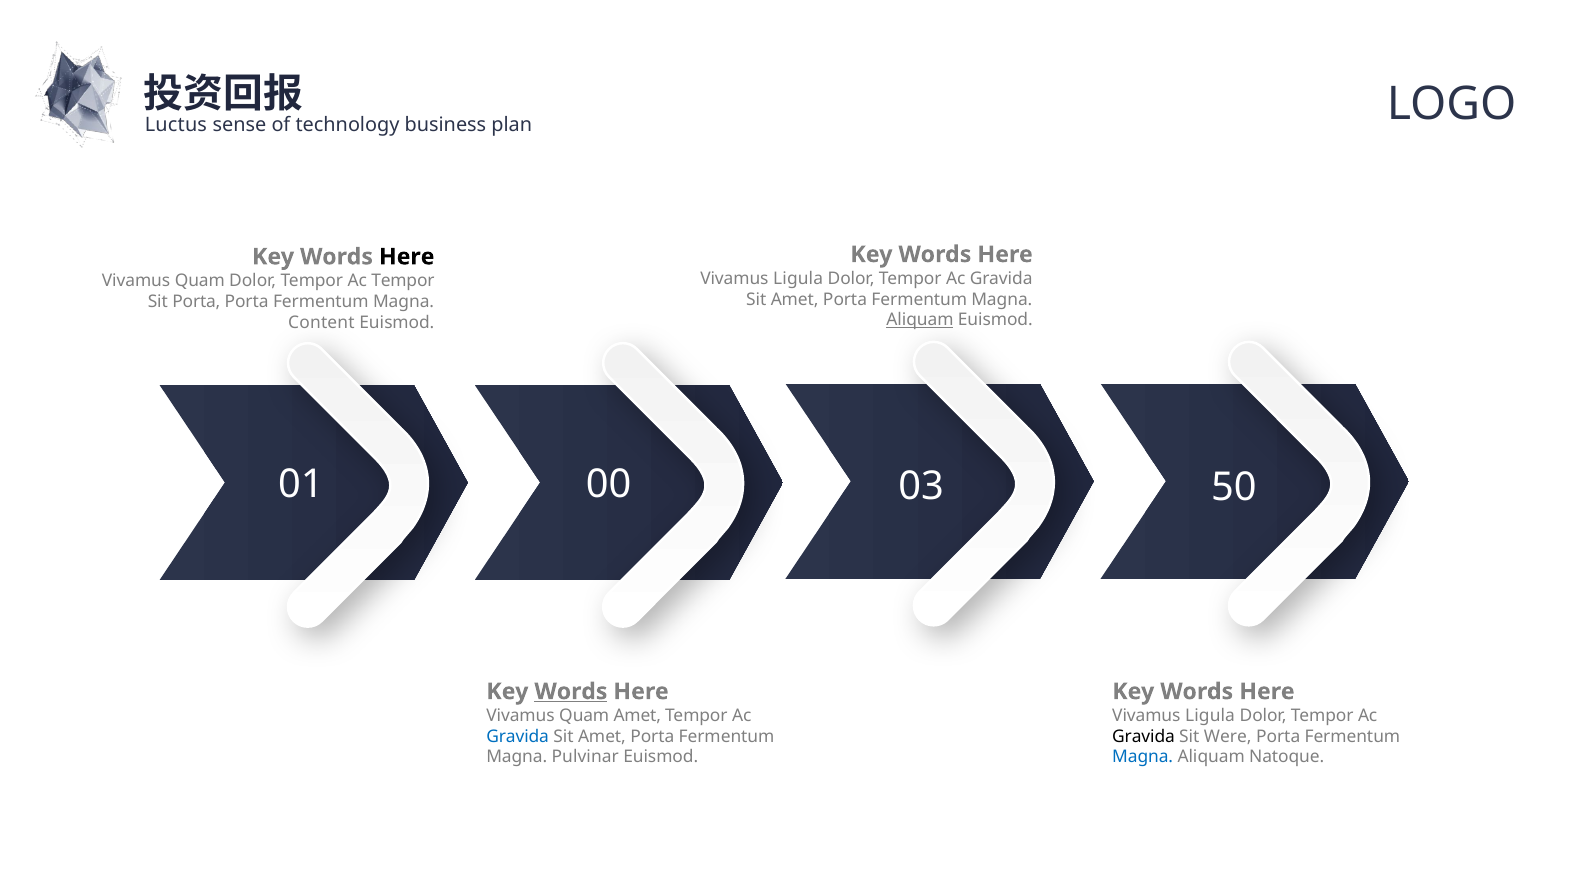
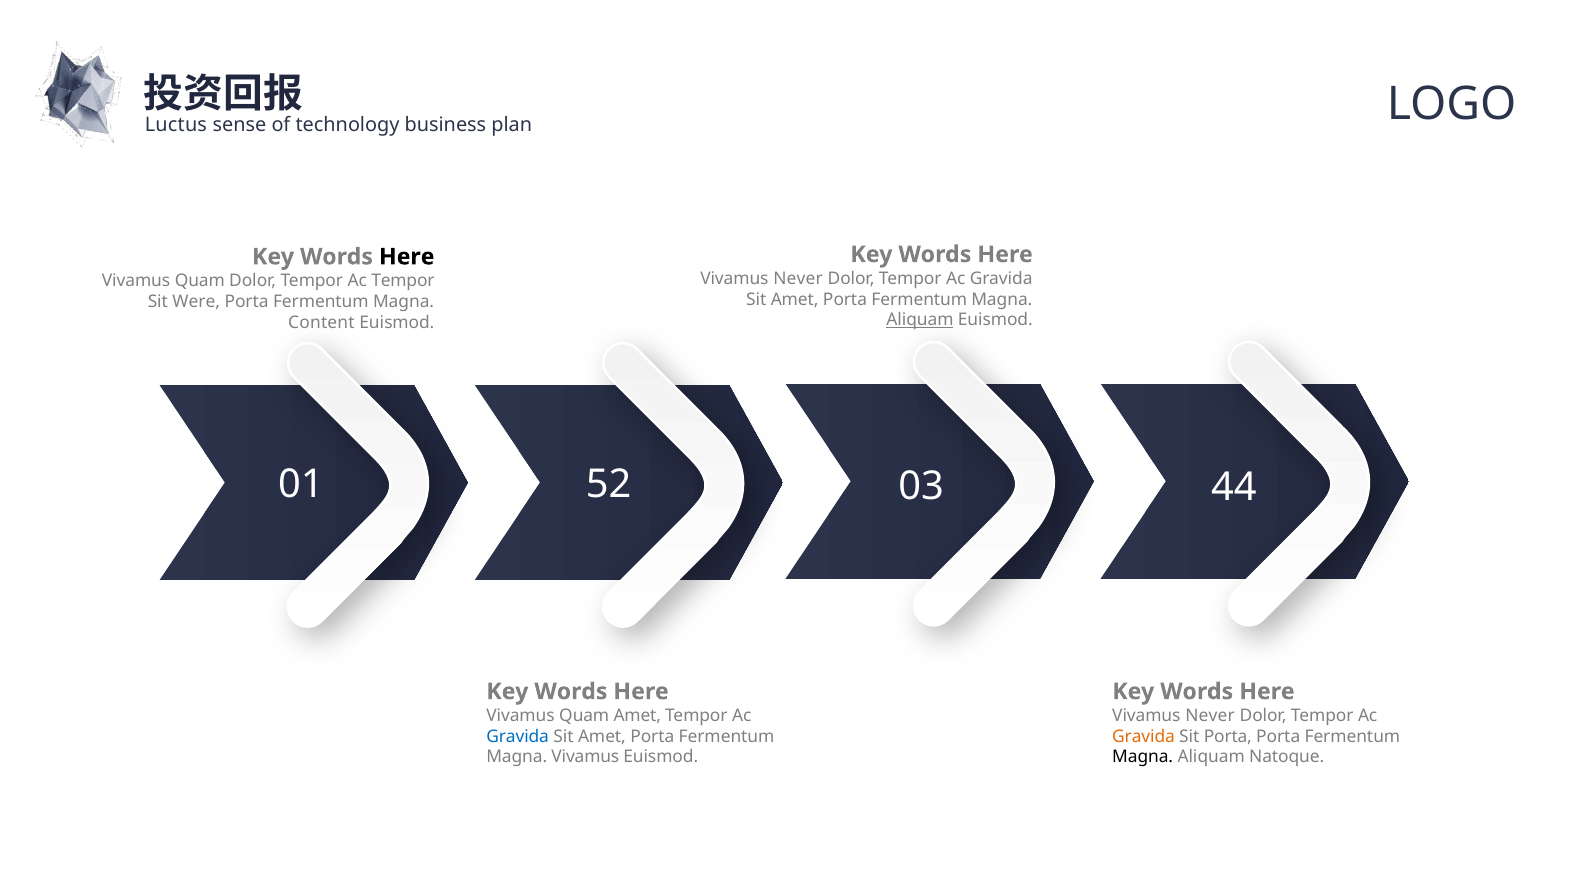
Ligula at (798, 278): Ligula -> Never
Sit Porta: Porta -> Were
00: 00 -> 52
50: 50 -> 44
Words at (571, 691) underline: present -> none
Ligula at (1210, 715): Ligula -> Never
Gravida at (1144, 736) colour: black -> orange
Sit Were: Were -> Porta
Magna Pulvinar: Pulvinar -> Vivamus
Magna at (1143, 757) colour: blue -> black
